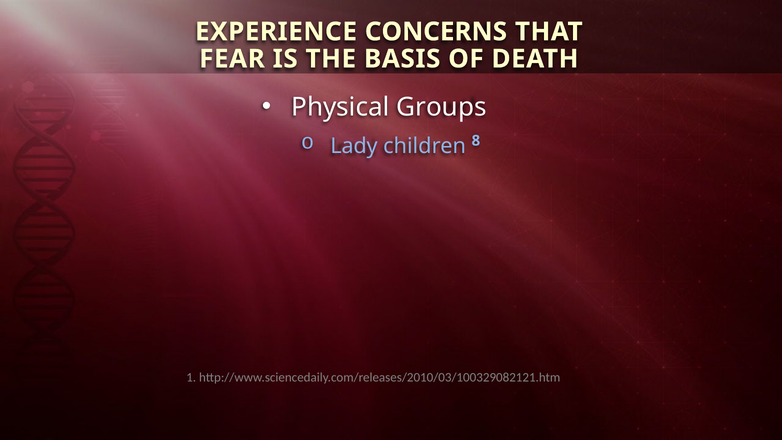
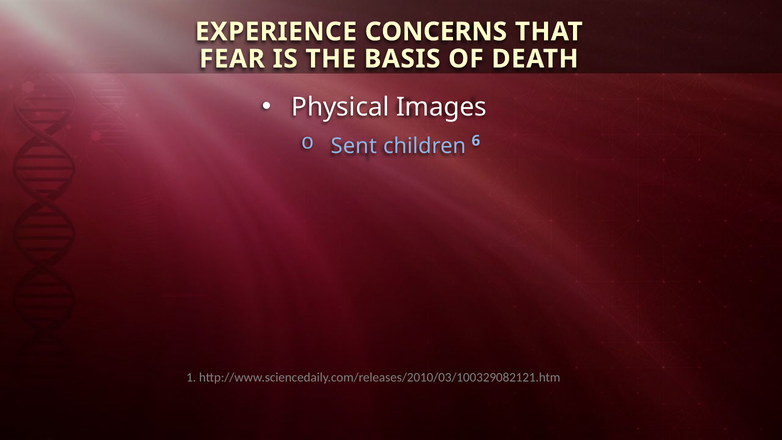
Groups: Groups -> Images
Lady: Lady -> Sent
8: 8 -> 6
